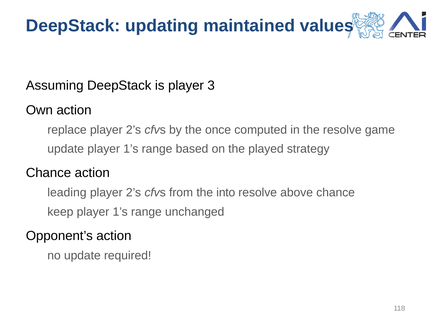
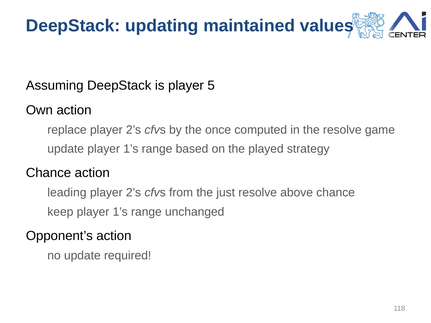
3: 3 -> 5
into: into -> just
